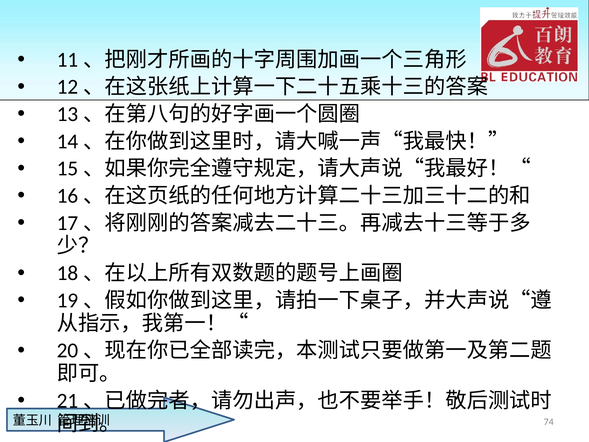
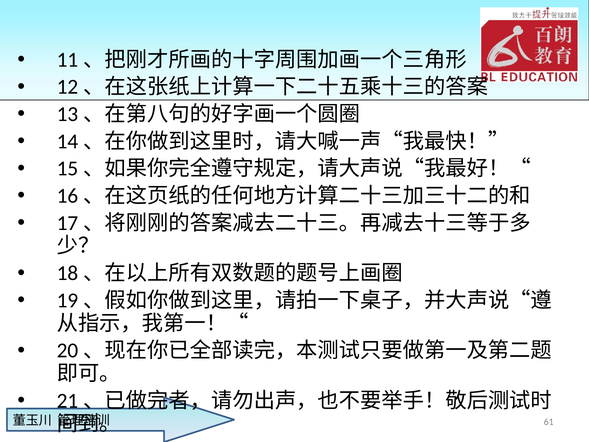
74: 74 -> 61
